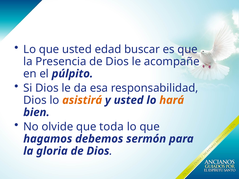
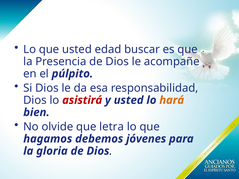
asistirá colour: orange -> red
toda: toda -> letra
sermón: sermón -> jóvenes
